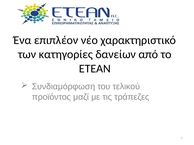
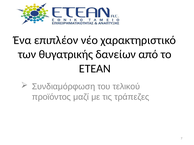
κατηγορίες: κατηγορίες -> θυγατρικής
